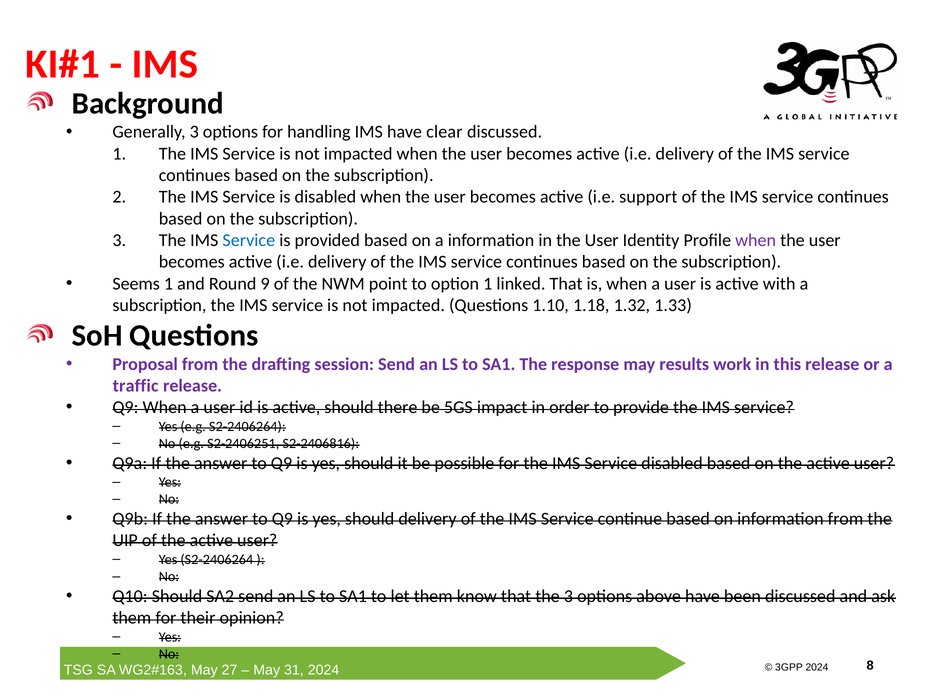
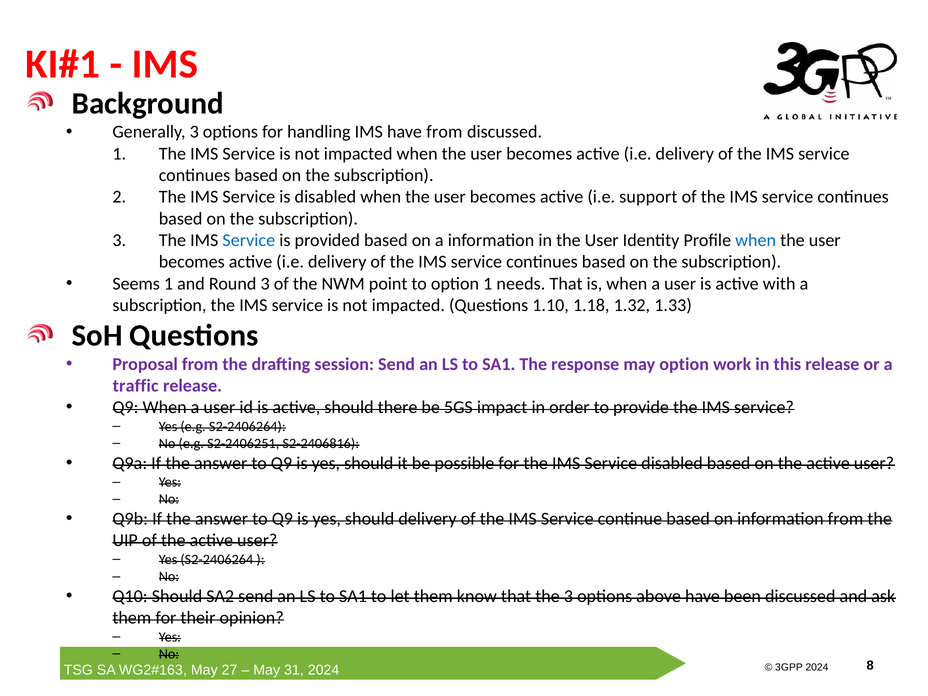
have clear: clear -> from
when at (756, 240) colour: purple -> blue
Round 9: 9 -> 3
linked: linked -> needs
may results: results -> option
